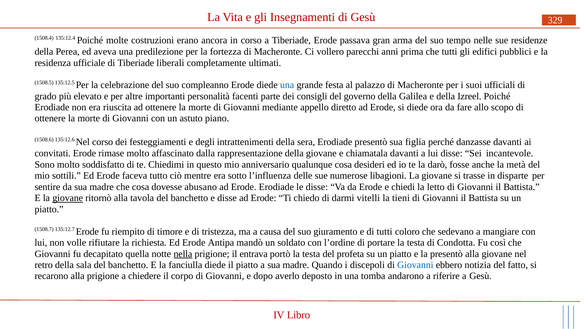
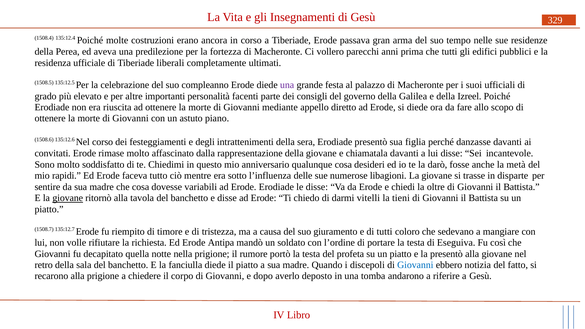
una at (287, 85) colour: blue -> purple
sottili: sottili -> rapidi
abusano: abusano -> variabili
letto: letto -> oltre
Condotta: Condotta -> Eseguiva
nella underline: present -> none
entrava: entrava -> rumore
